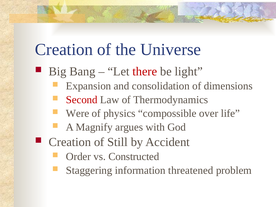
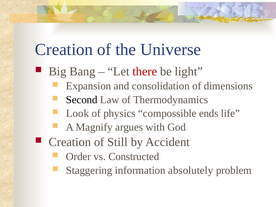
Second colour: red -> black
Were: Were -> Look
over: over -> ends
threatened: threatened -> absolutely
